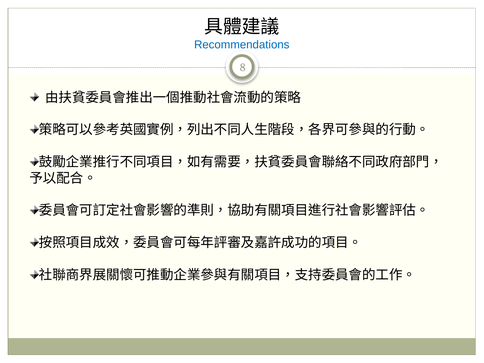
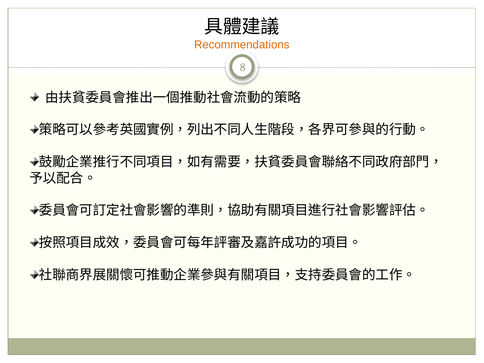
Recommendations colour: blue -> orange
